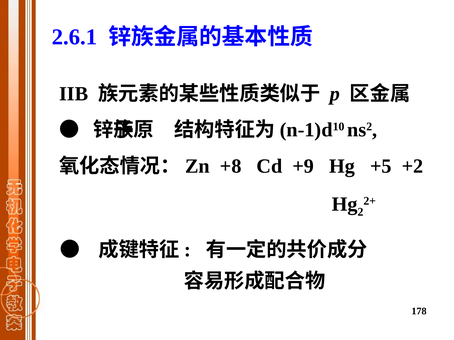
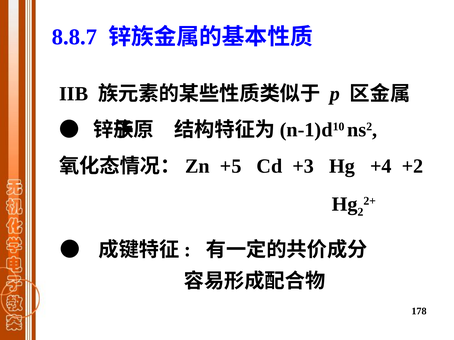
2.6.1: 2.6.1 -> 8.8.7
+8: +8 -> +5
+9: +9 -> +3
+5: +5 -> +4
